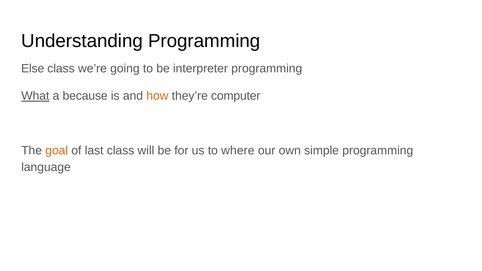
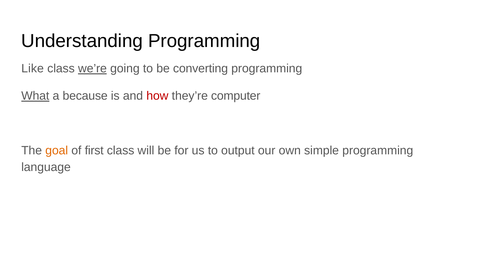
Else: Else -> Like
we’re underline: none -> present
interpreter: interpreter -> converting
how colour: orange -> red
last: last -> first
where: where -> output
